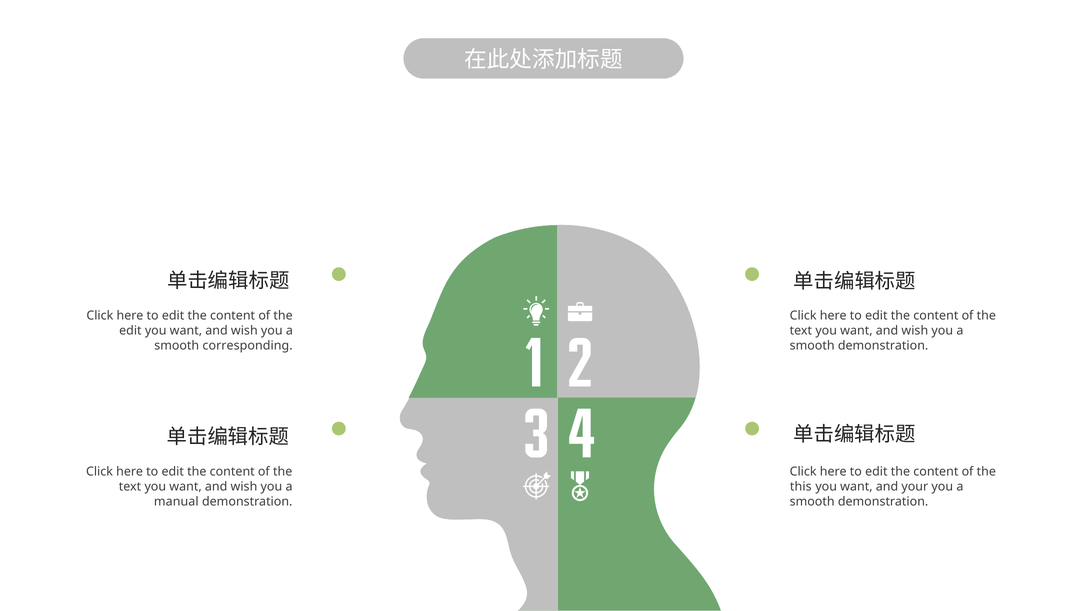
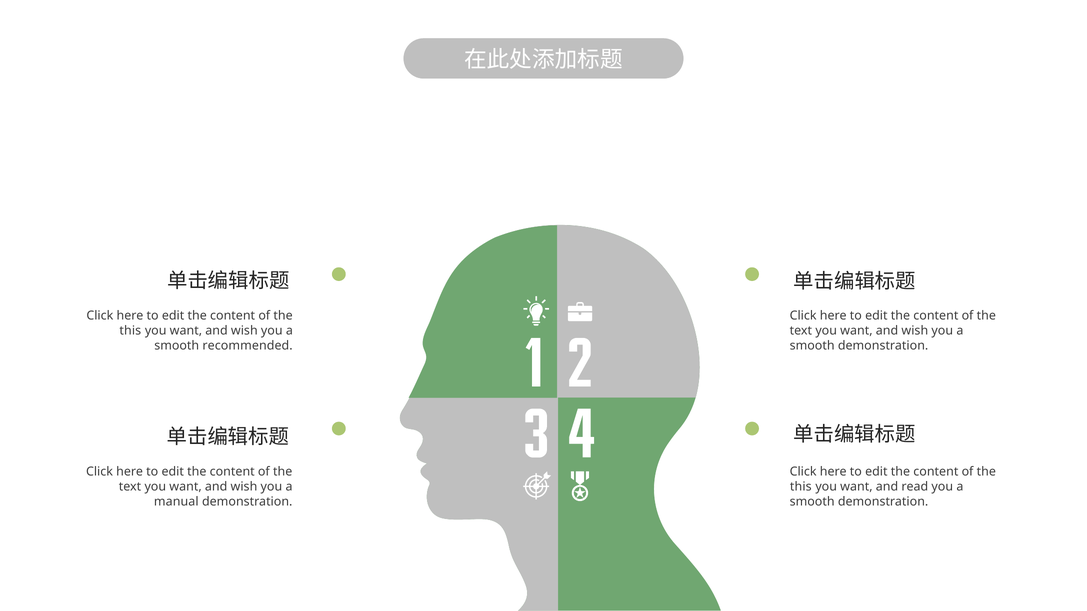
edit at (130, 331): edit -> this
corresponding: corresponding -> recommended
your: your -> read
